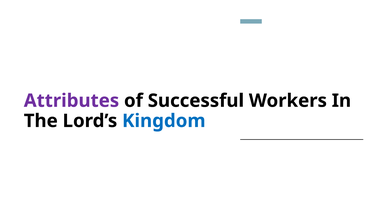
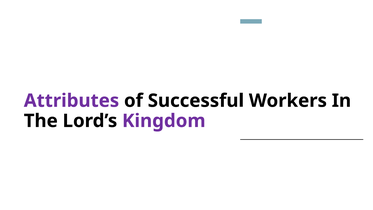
Kingdom colour: blue -> purple
